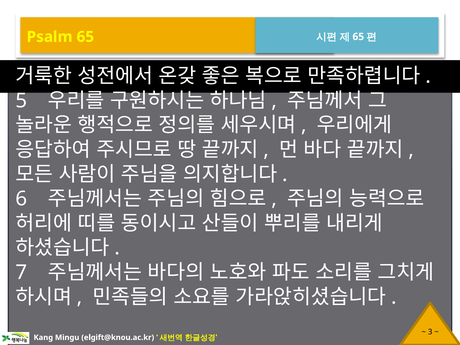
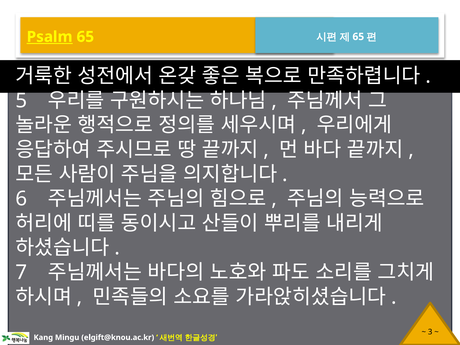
Psalm underline: none -> present
